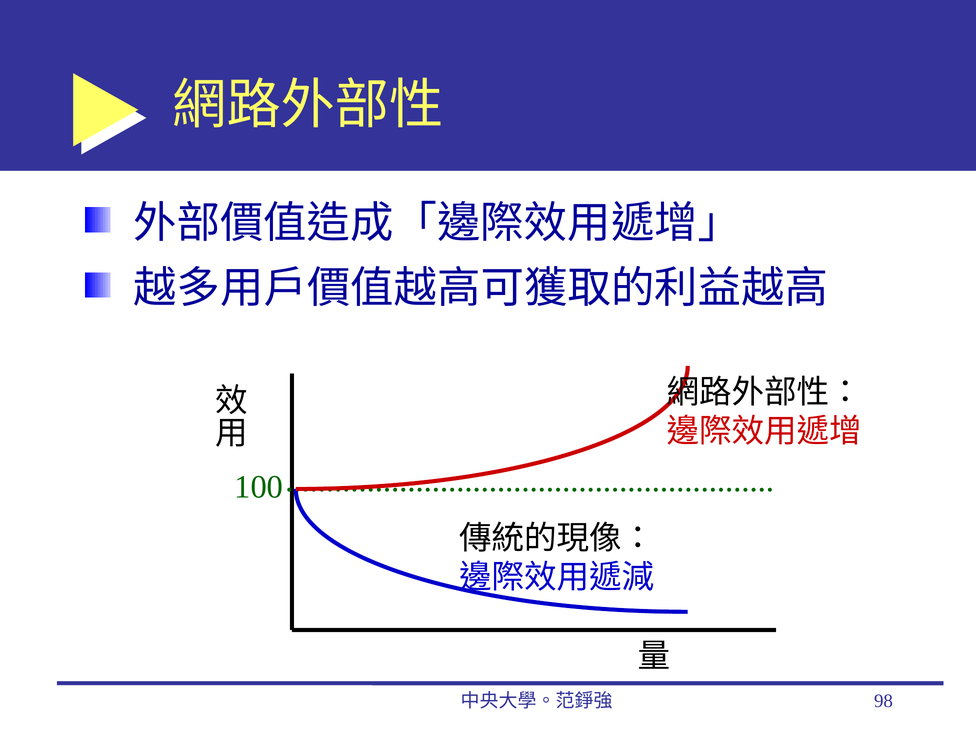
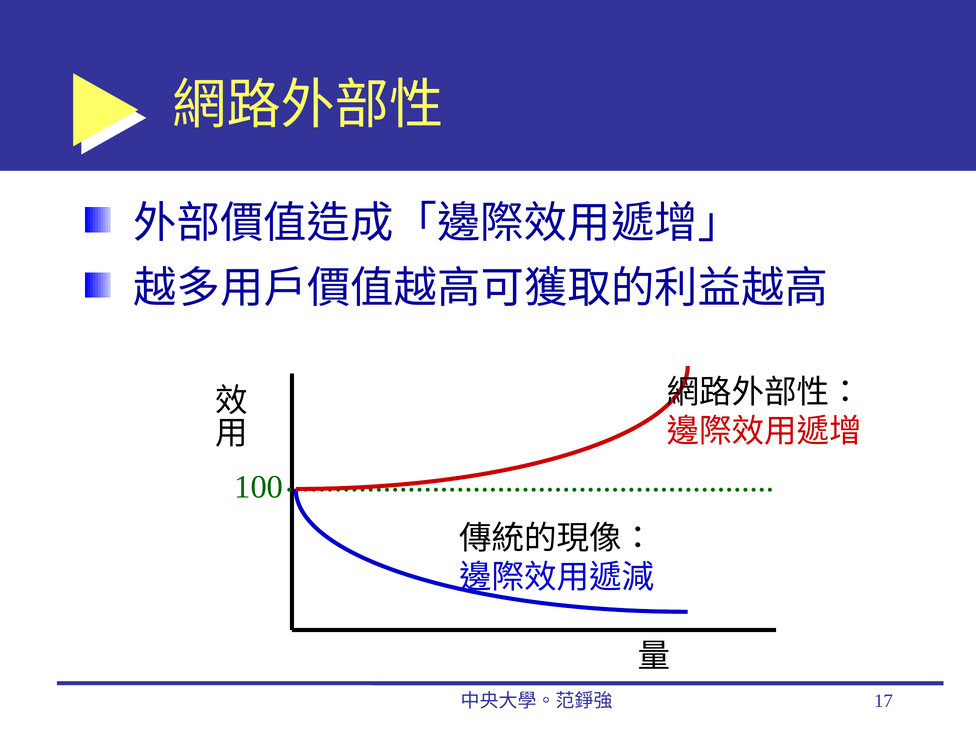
98: 98 -> 17
